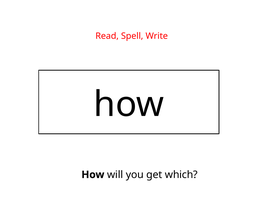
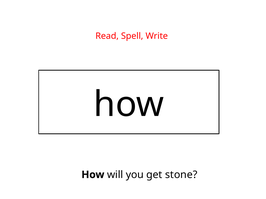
which: which -> stone
